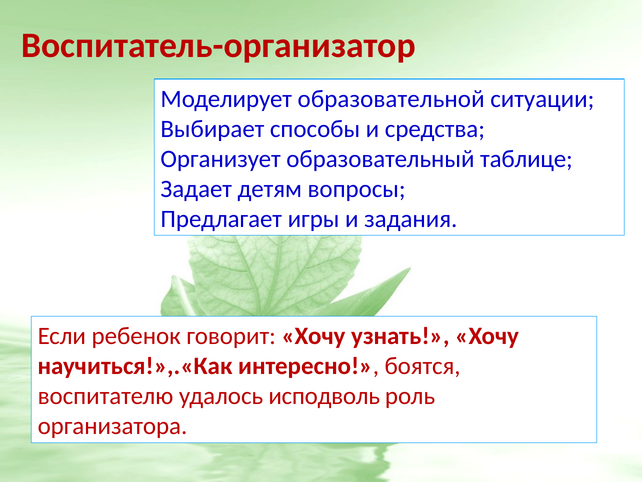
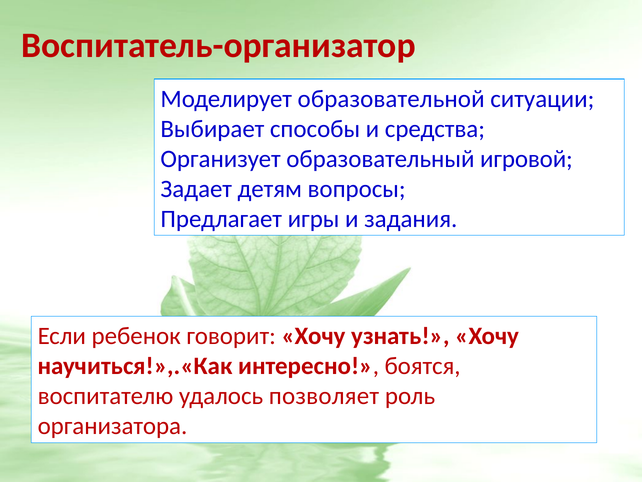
таблице: таблице -> игровой
исподволь: исподволь -> позволяет
